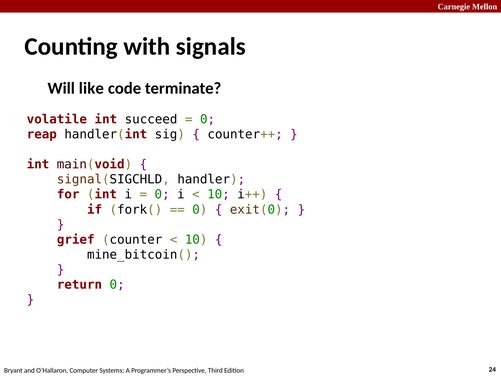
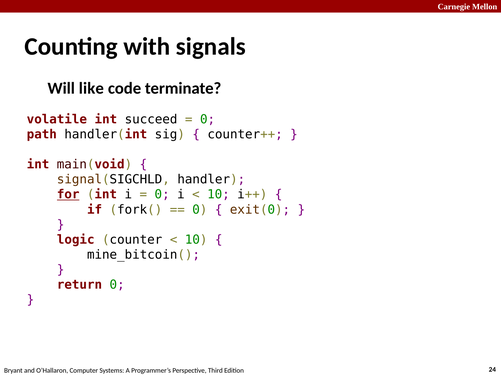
reap: reap -> path
for underline: none -> present
grief: grief -> logic
